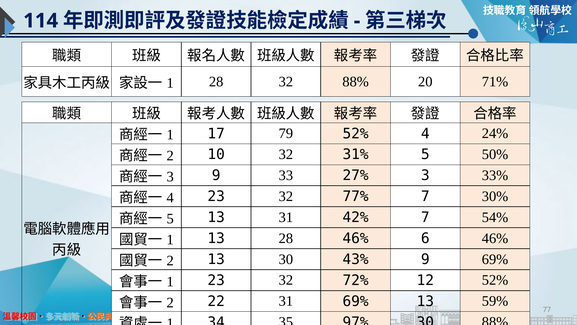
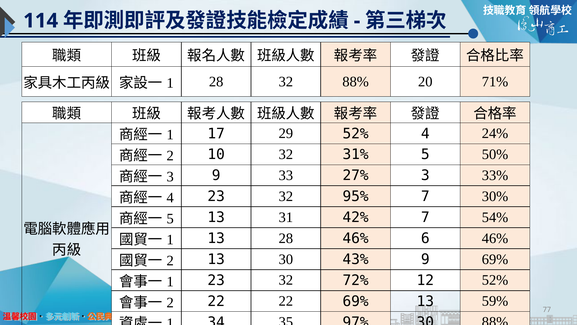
79: 79 -> 29
77%: 77% -> 95%
22 31: 31 -> 22
